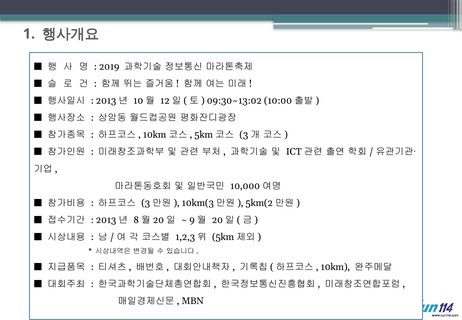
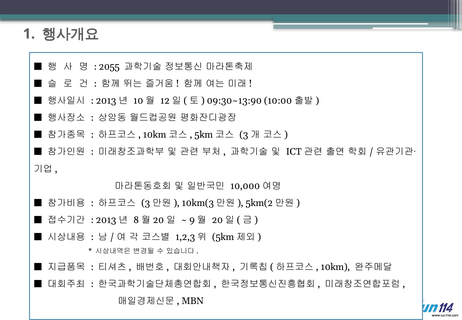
2019: 2019 -> 2055
09:30~13:02: 09:30~13:02 -> 09:30~13:90
